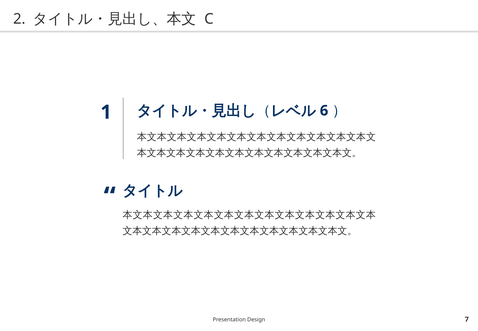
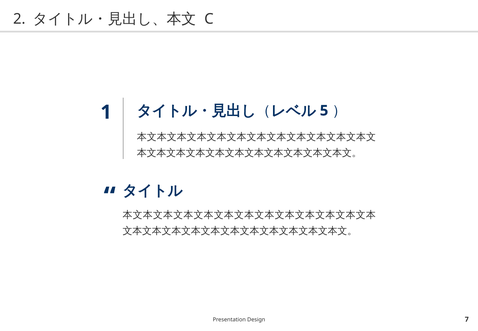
6: 6 -> 5
